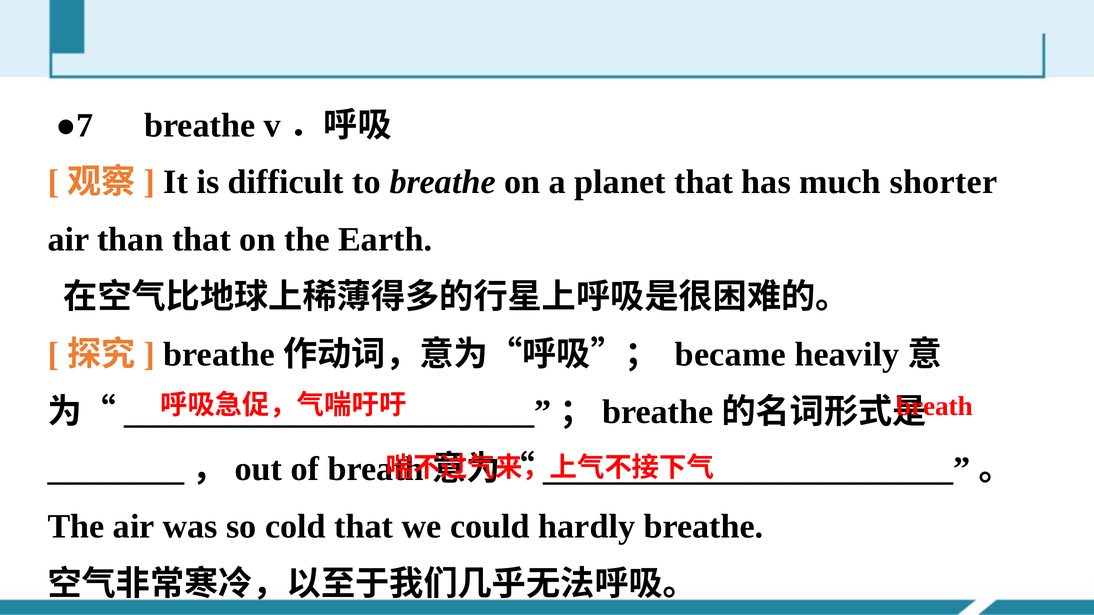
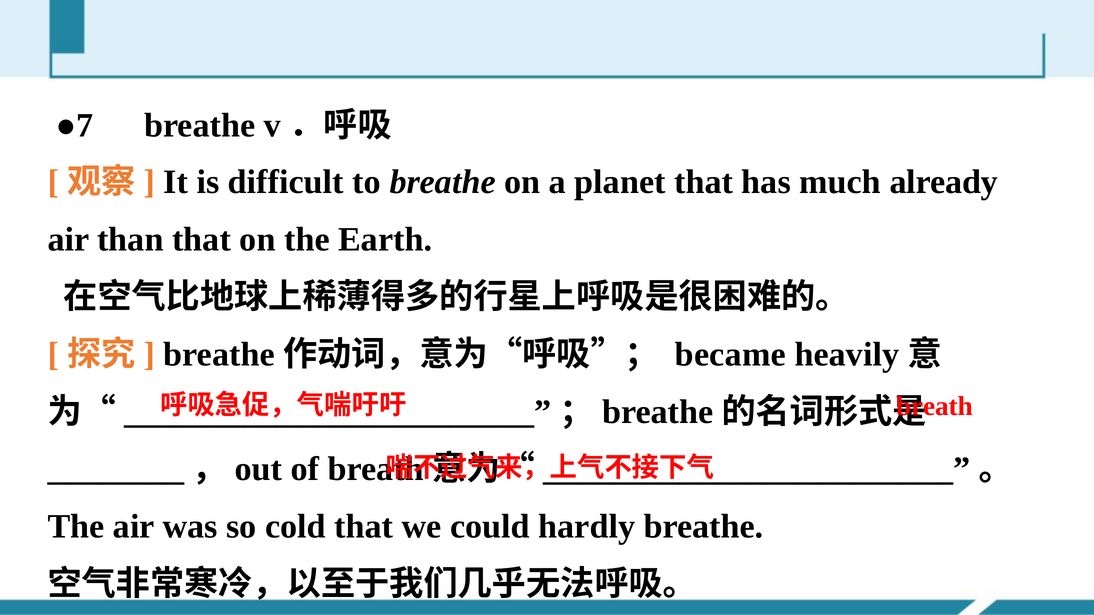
shorter: shorter -> already
